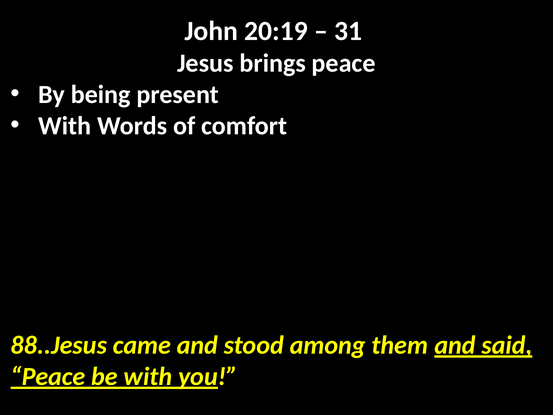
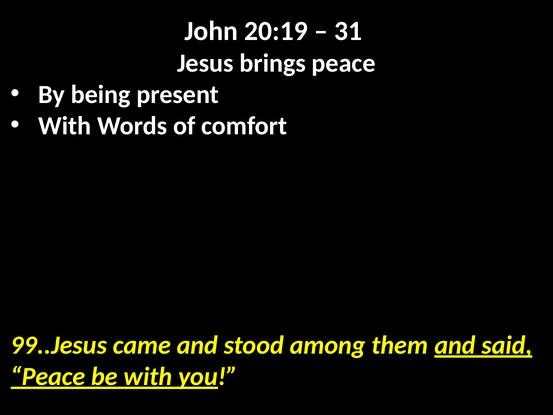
88..Jesus: 88..Jesus -> 99..Jesus
